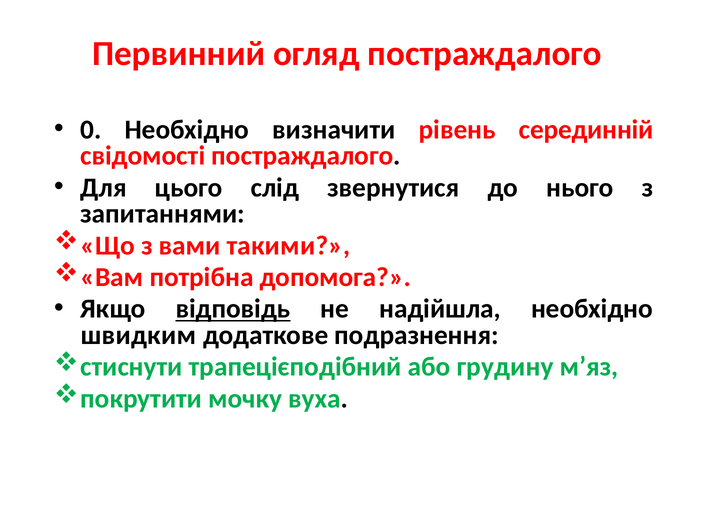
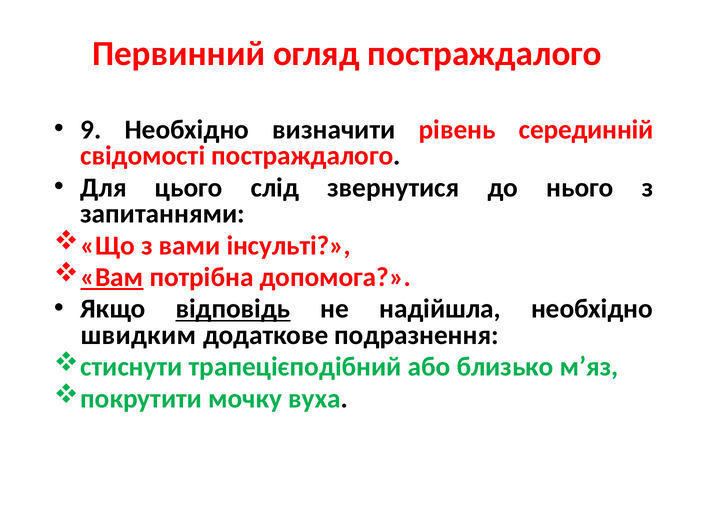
0: 0 -> 9
такими: такими -> інсульті
Вам underline: none -> present
грудину: грудину -> близько
